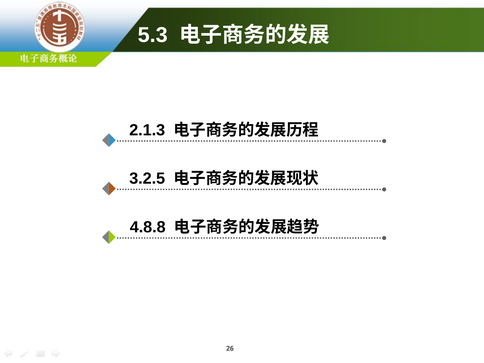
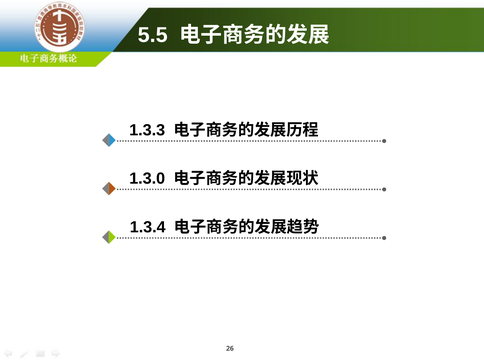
5.3: 5.3 -> 5.5
2.1.3: 2.1.3 -> 1.3.3
3.2.5: 3.2.5 -> 1.3.0
4.8.8: 4.8.8 -> 1.3.4
